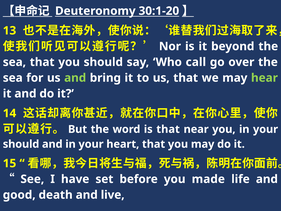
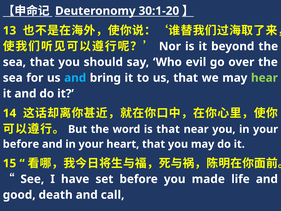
call: call -> evil
and at (75, 78) colour: light green -> light blue
should at (21, 144): should -> before
live: live -> call
